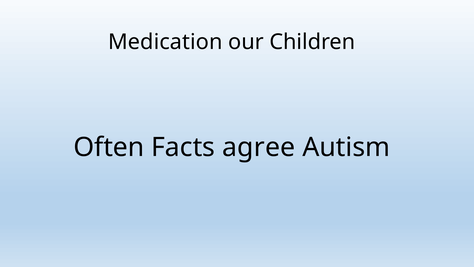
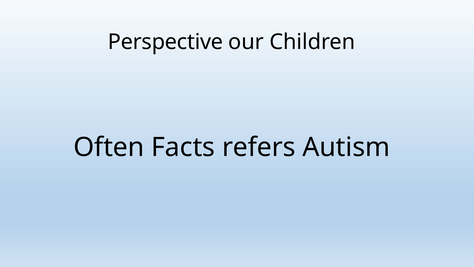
Medication: Medication -> Perspective
agree: agree -> refers
